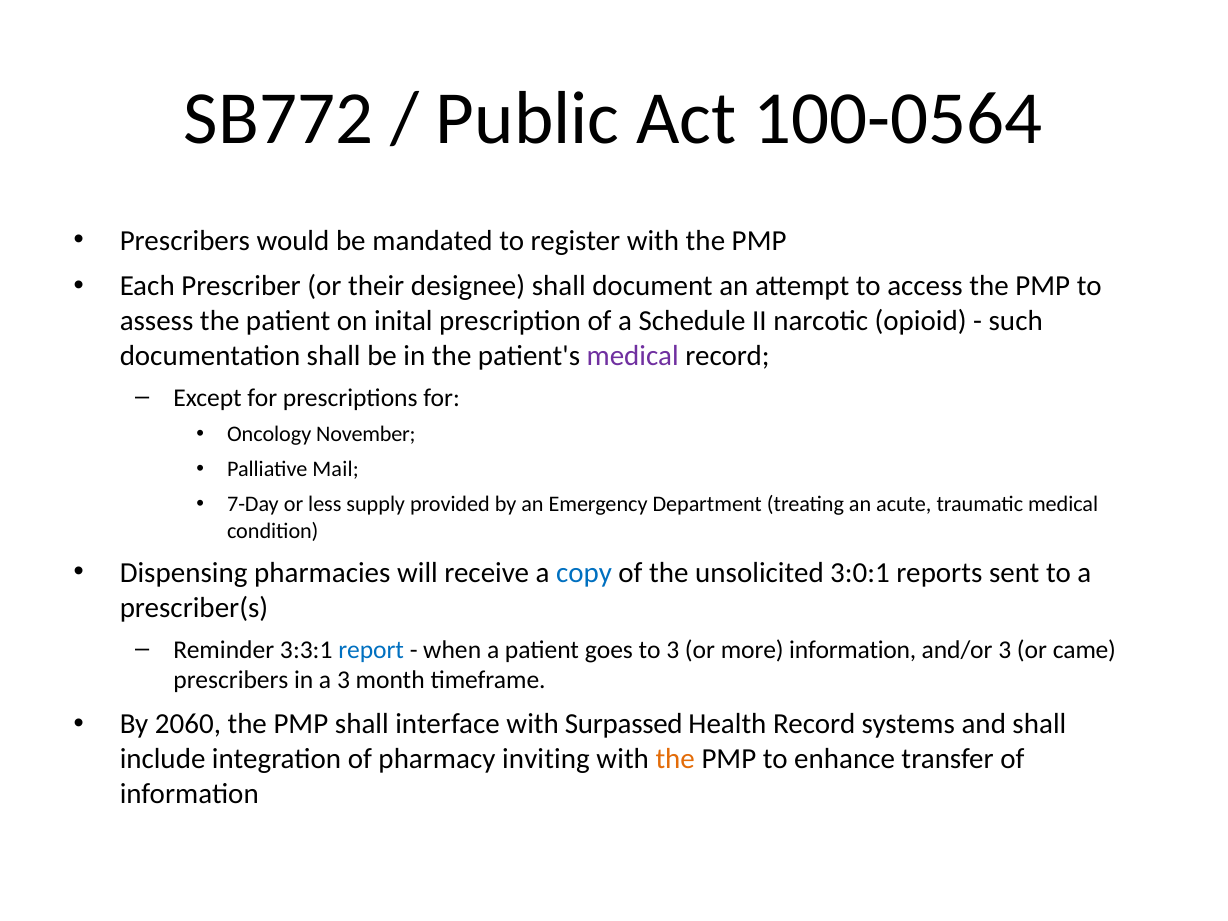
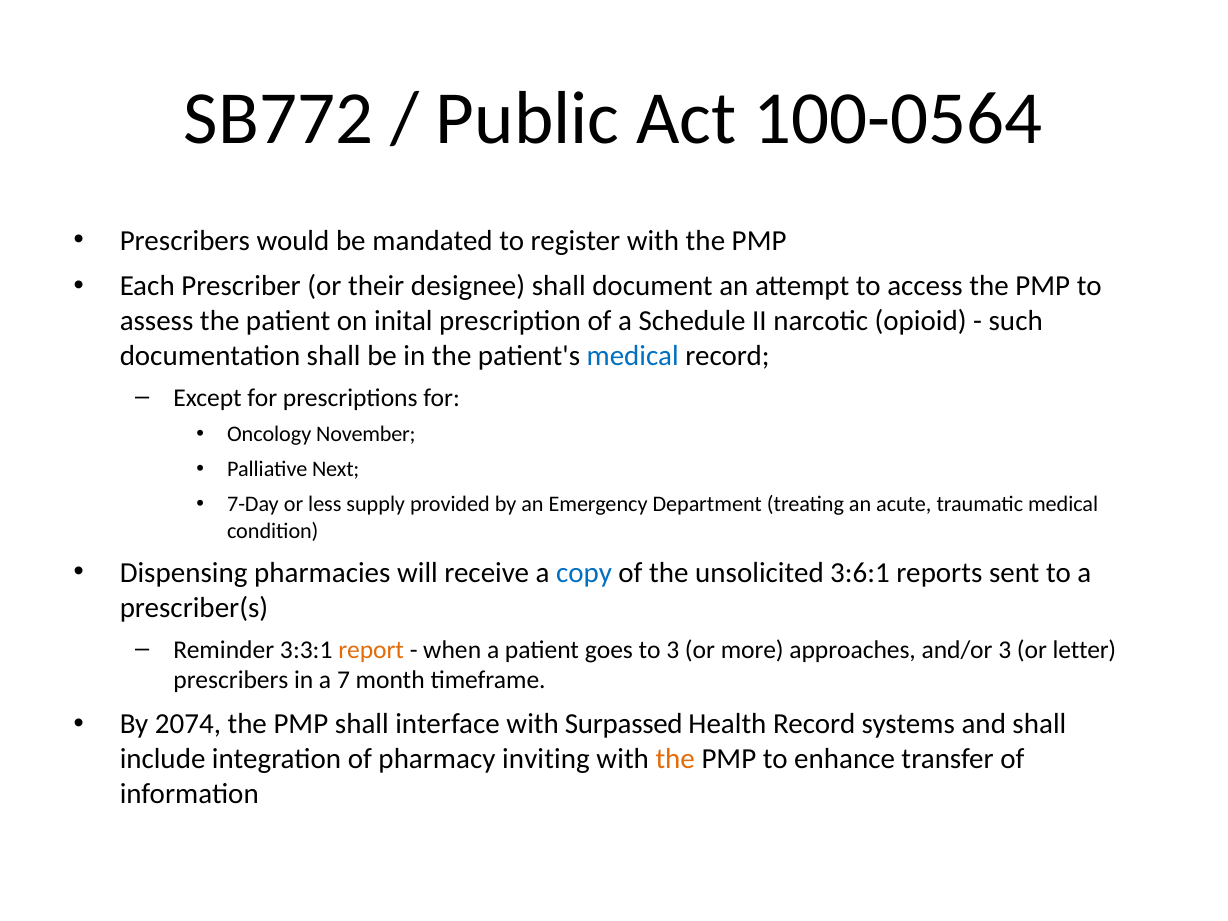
medical at (633, 356) colour: purple -> blue
Mail: Mail -> Next
3:0:1: 3:0:1 -> 3:6:1
report colour: blue -> orange
more information: information -> approaches
came: came -> letter
a 3: 3 -> 7
2060: 2060 -> 2074
